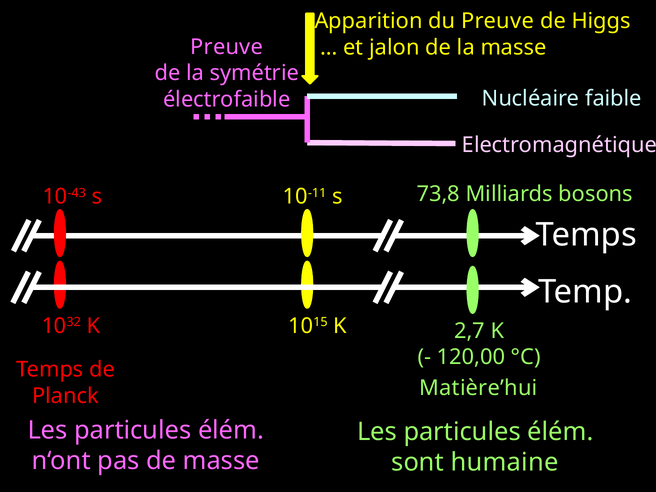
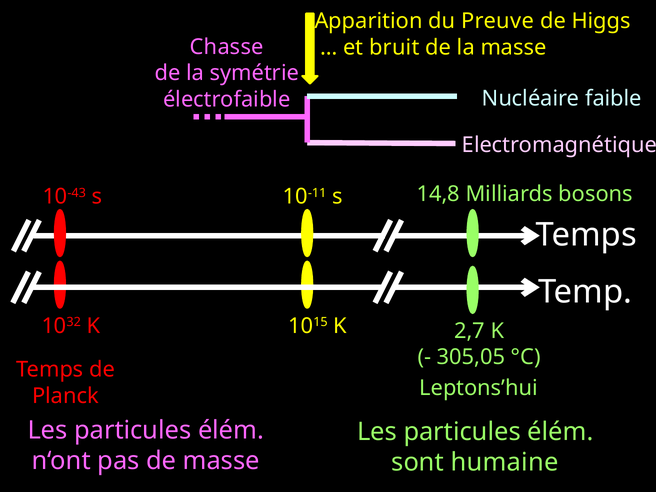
Preuve at (227, 47): Preuve -> Chasse
jalon: jalon -> bruit
73,8: 73,8 -> 14,8
120,00: 120,00 -> 305,05
Matière’hui: Matière’hui -> Leptons’hui
